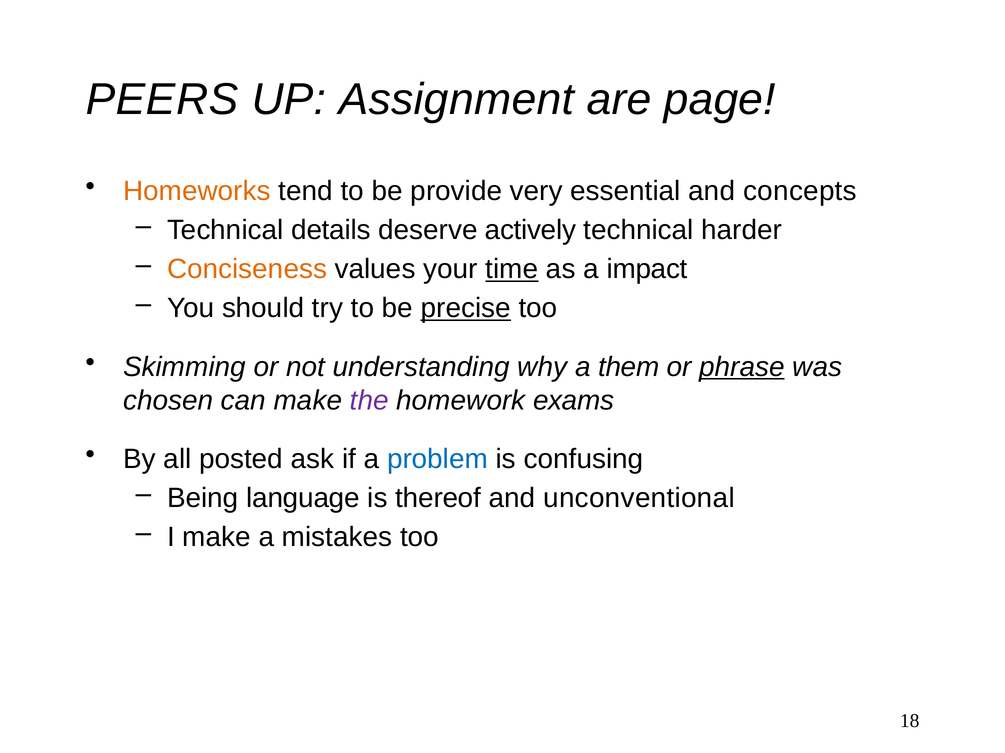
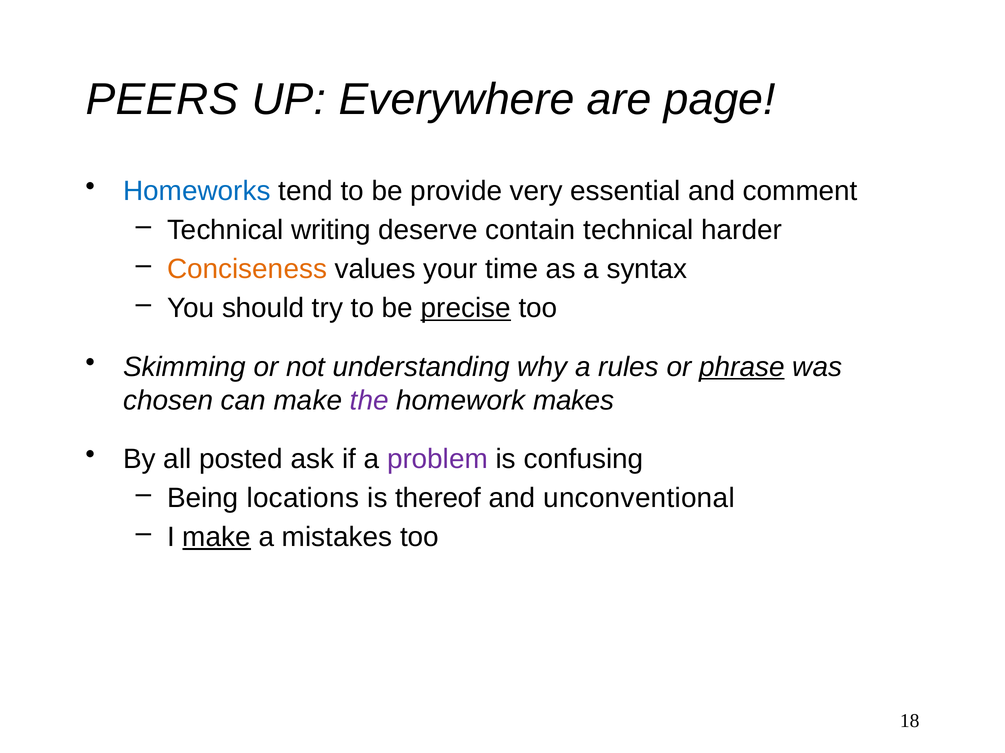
Assignment: Assignment -> Everywhere
Homeworks colour: orange -> blue
concepts: concepts -> comment
details: details -> writing
actively: actively -> contain
time underline: present -> none
impact: impact -> syntax
them: them -> rules
exams: exams -> makes
problem colour: blue -> purple
language: language -> locations
make at (217, 538) underline: none -> present
